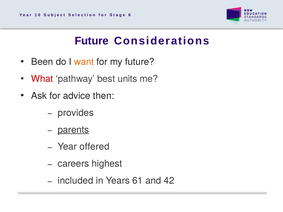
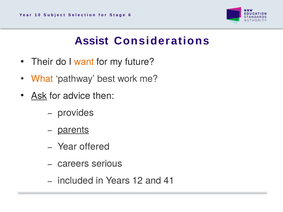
Future at (92, 41): Future -> Assist
Been: Been -> Their
What colour: red -> orange
units: units -> work
Ask underline: none -> present
highest: highest -> serious
61: 61 -> 12
42: 42 -> 41
